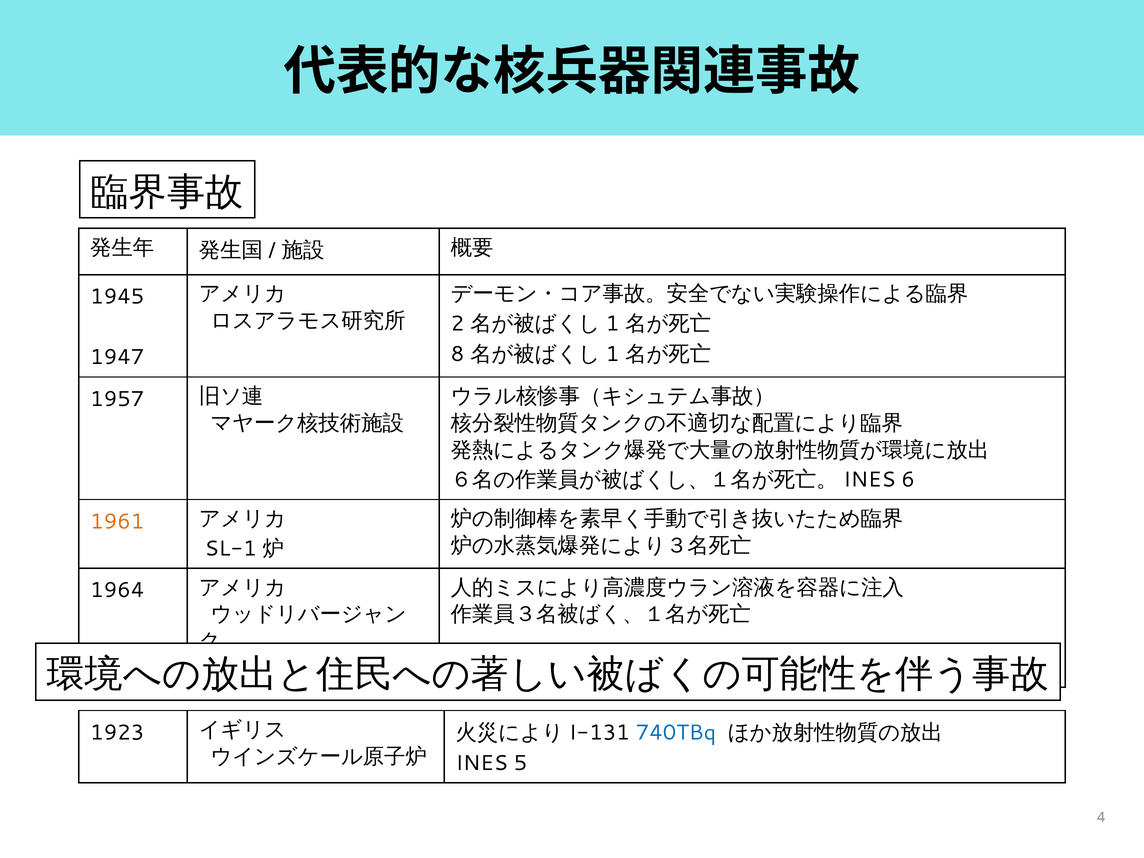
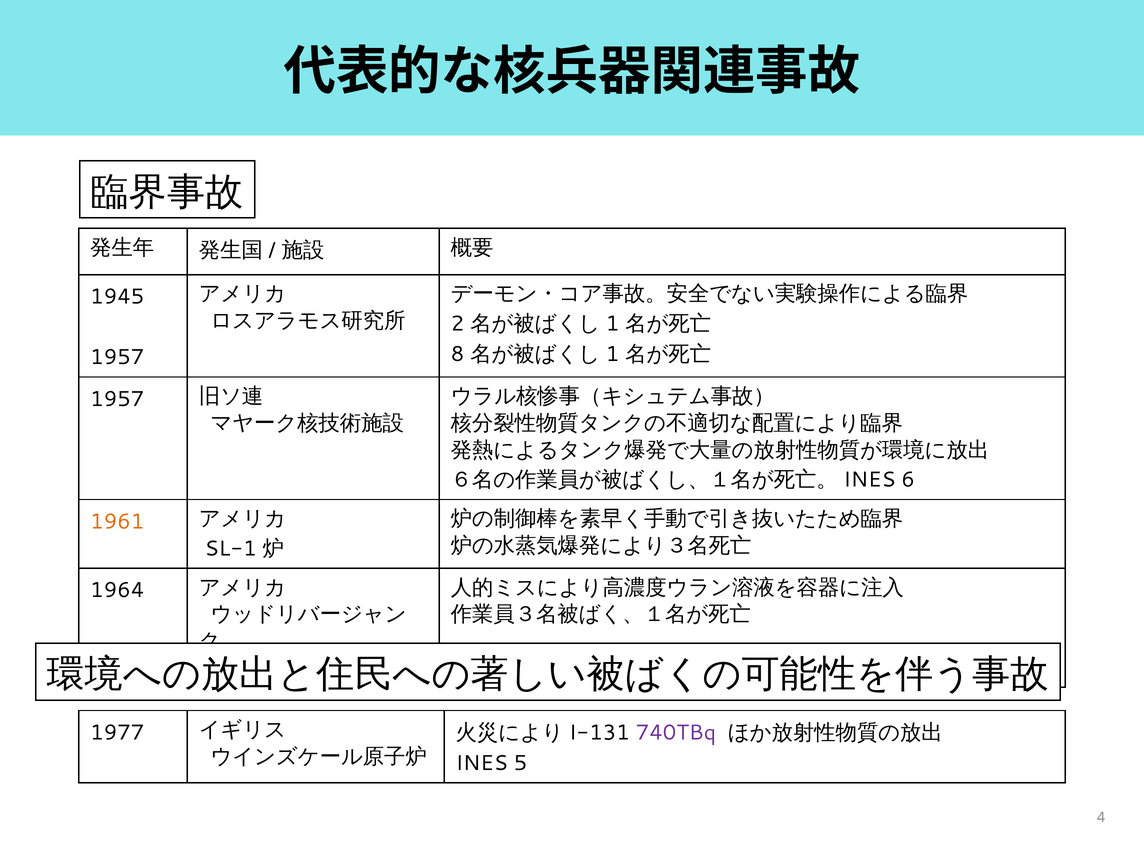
1947 at (117, 357): 1947 -> 1957
1923: 1923 -> 1977
740TBq colour: blue -> purple
